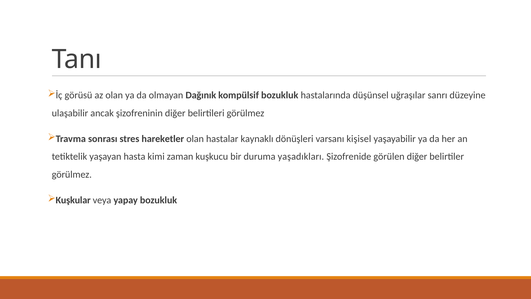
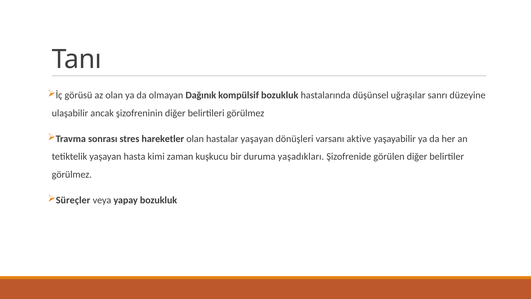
hastalar kaynaklı: kaynaklı -> yaşayan
kişisel: kişisel -> aktive
Kuşkular: Kuşkular -> Süreçler
